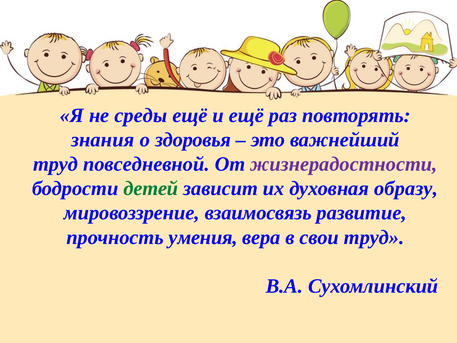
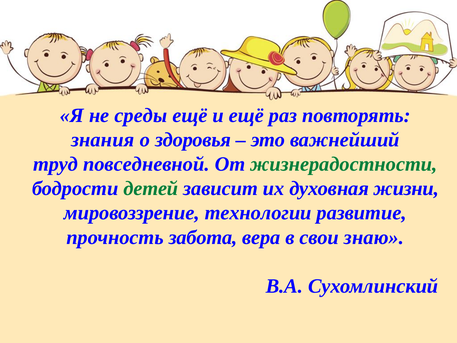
жизнерадостности colour: purple -> green
образу: образу -> жизни
взаимосвязь: взаимосвязь -> технологии
умения: умения -> забота
свои труд: труд -> знаю
